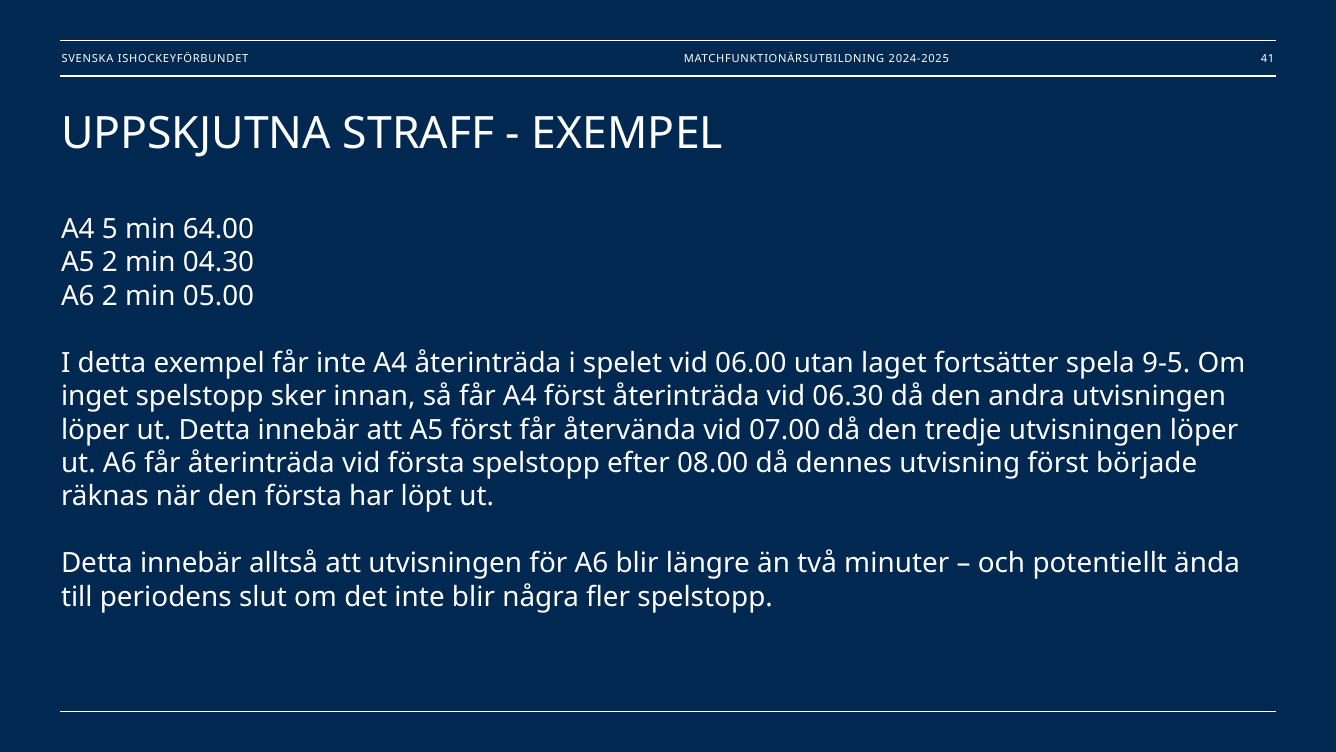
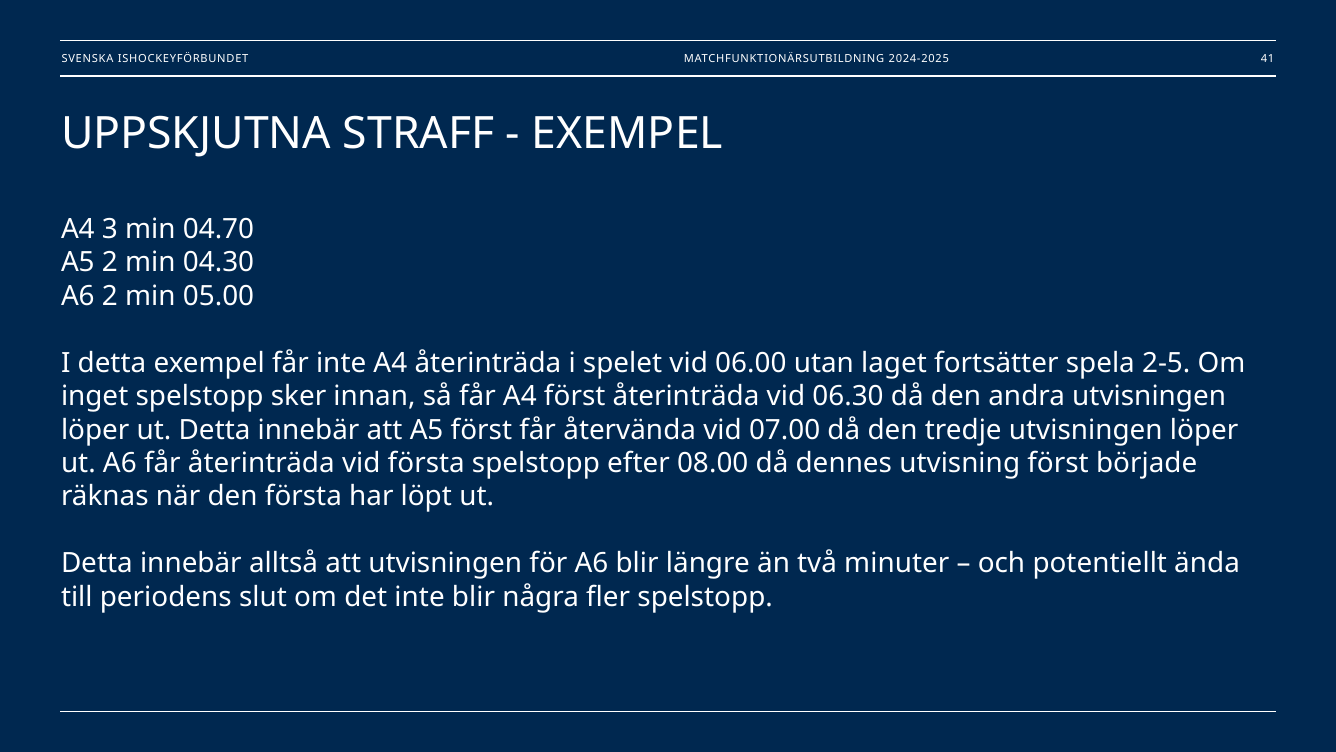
5: 5 -> 3
64.00: 64.00 -> 04.70
9-5: 9-5 -> 2-5
